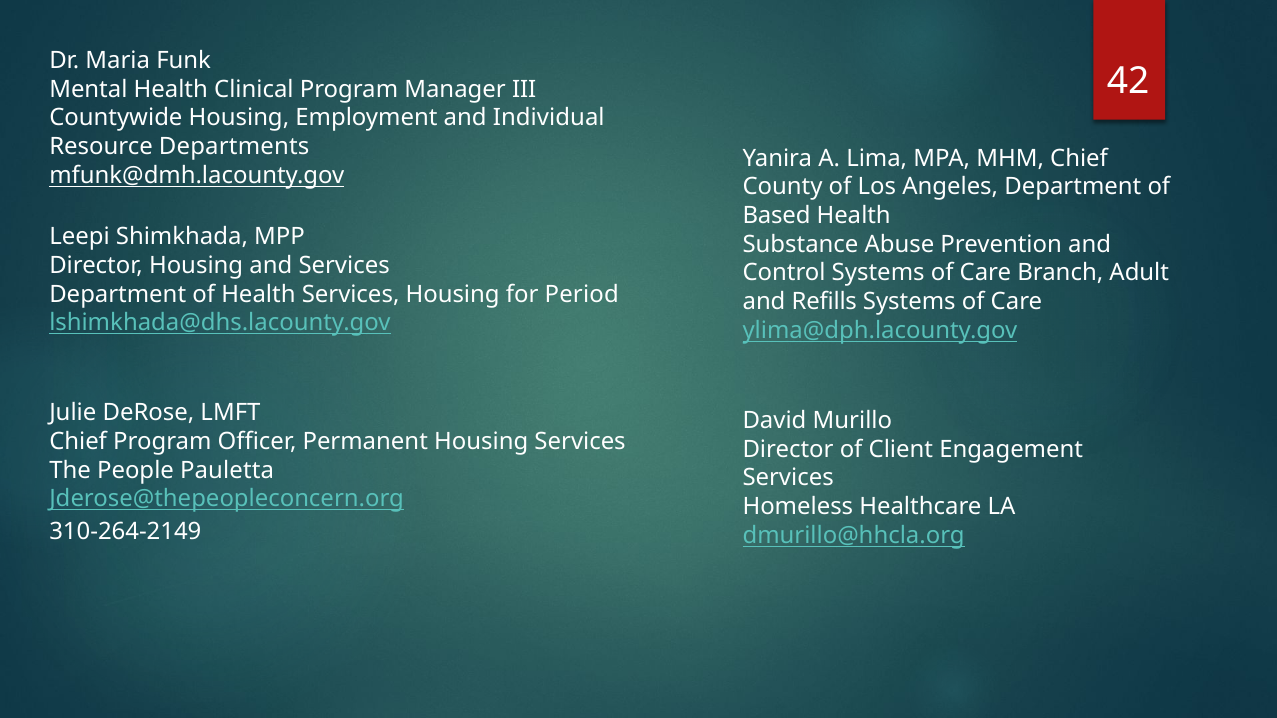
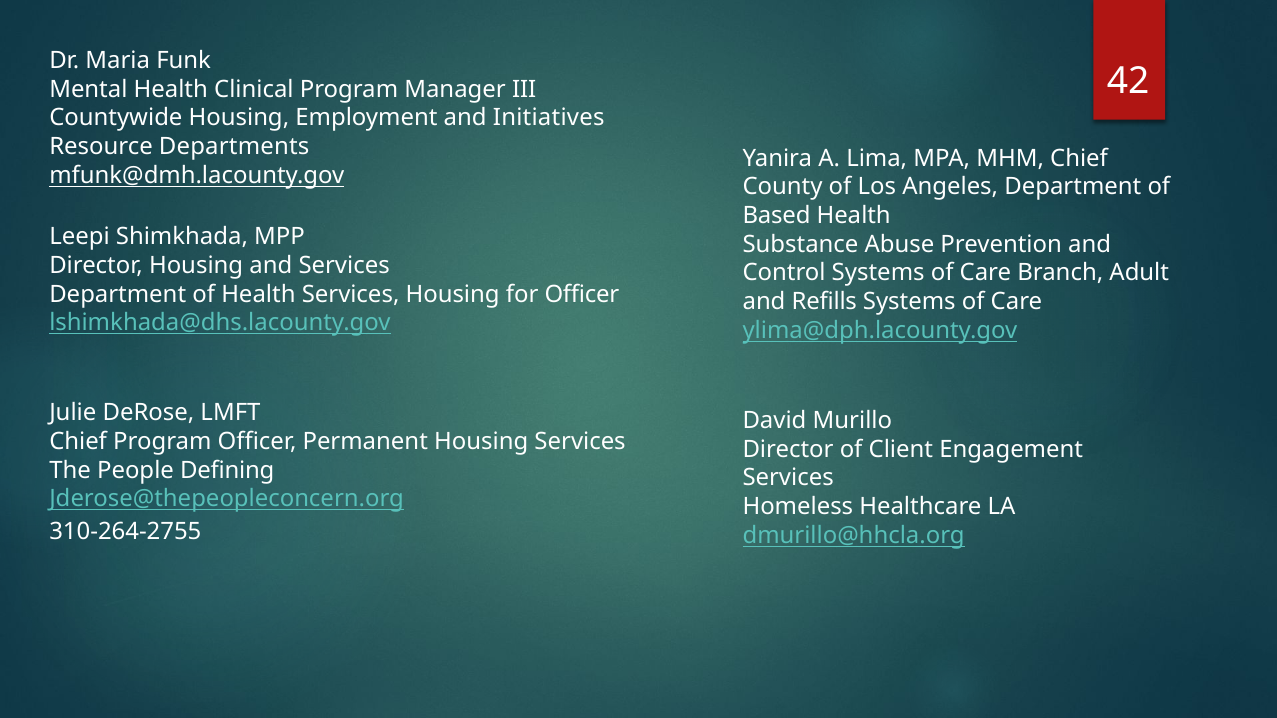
Individual: Individual -> Initiatives
for Period: Period -> Officer
Pauletta: Pauletta -> Defining
310-264-2149: 310-264-2149 -> 310-264-2755
